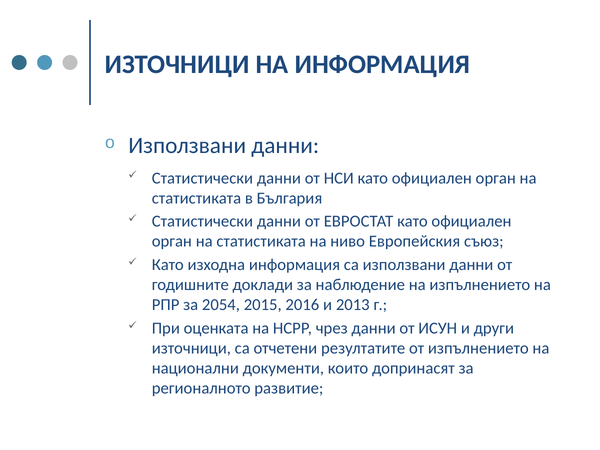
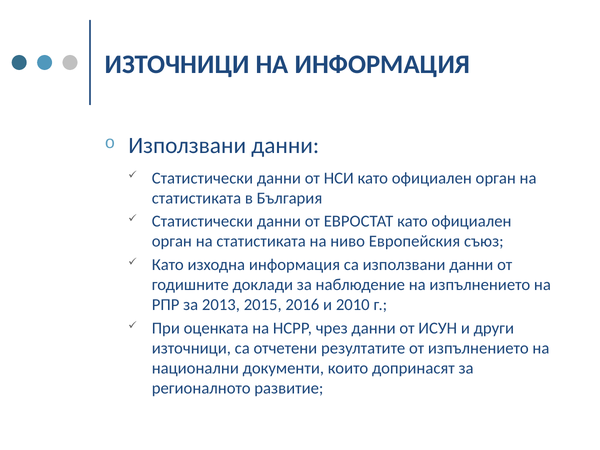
2054: 2054 -> 2013
2013: 2013 -> 2010
